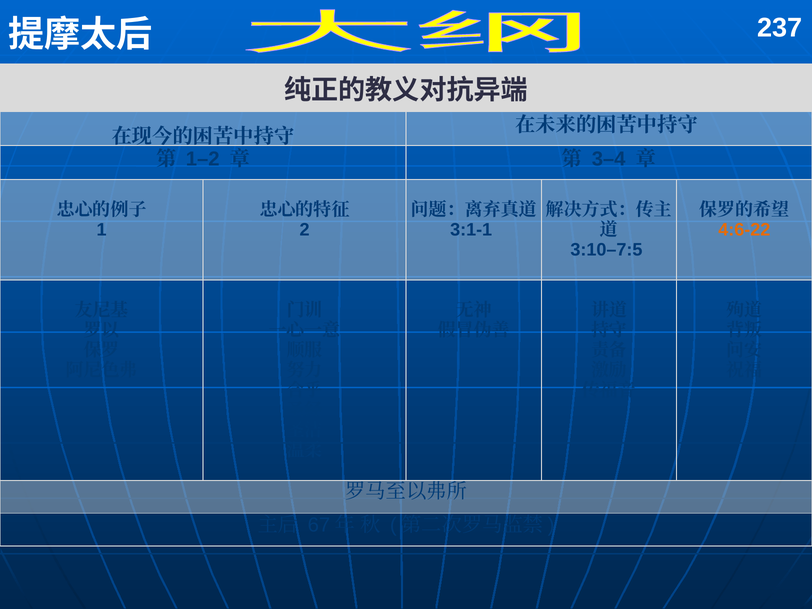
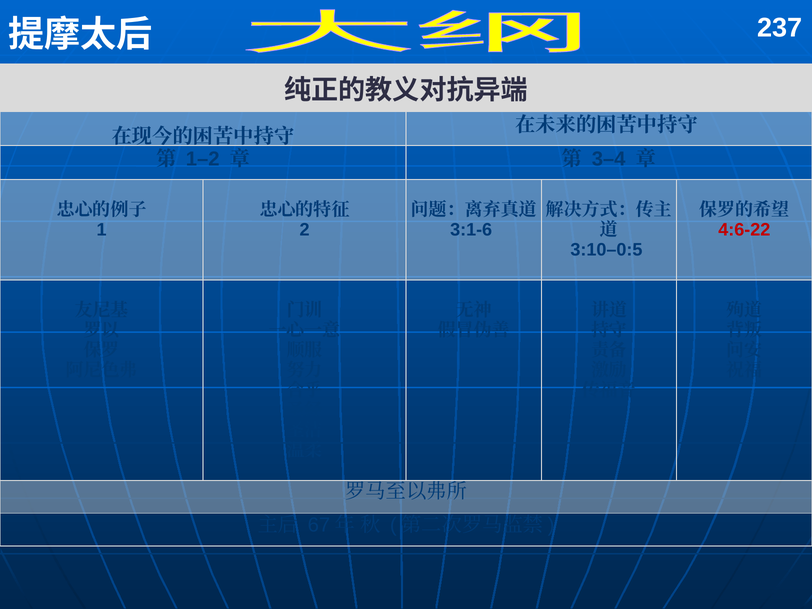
3:1-1: 3:1-1 -> 3:1-6
4:6-22 colour: orange -> red
3:10–7:5: 3:10–7:5 -> 3:10–0:5
